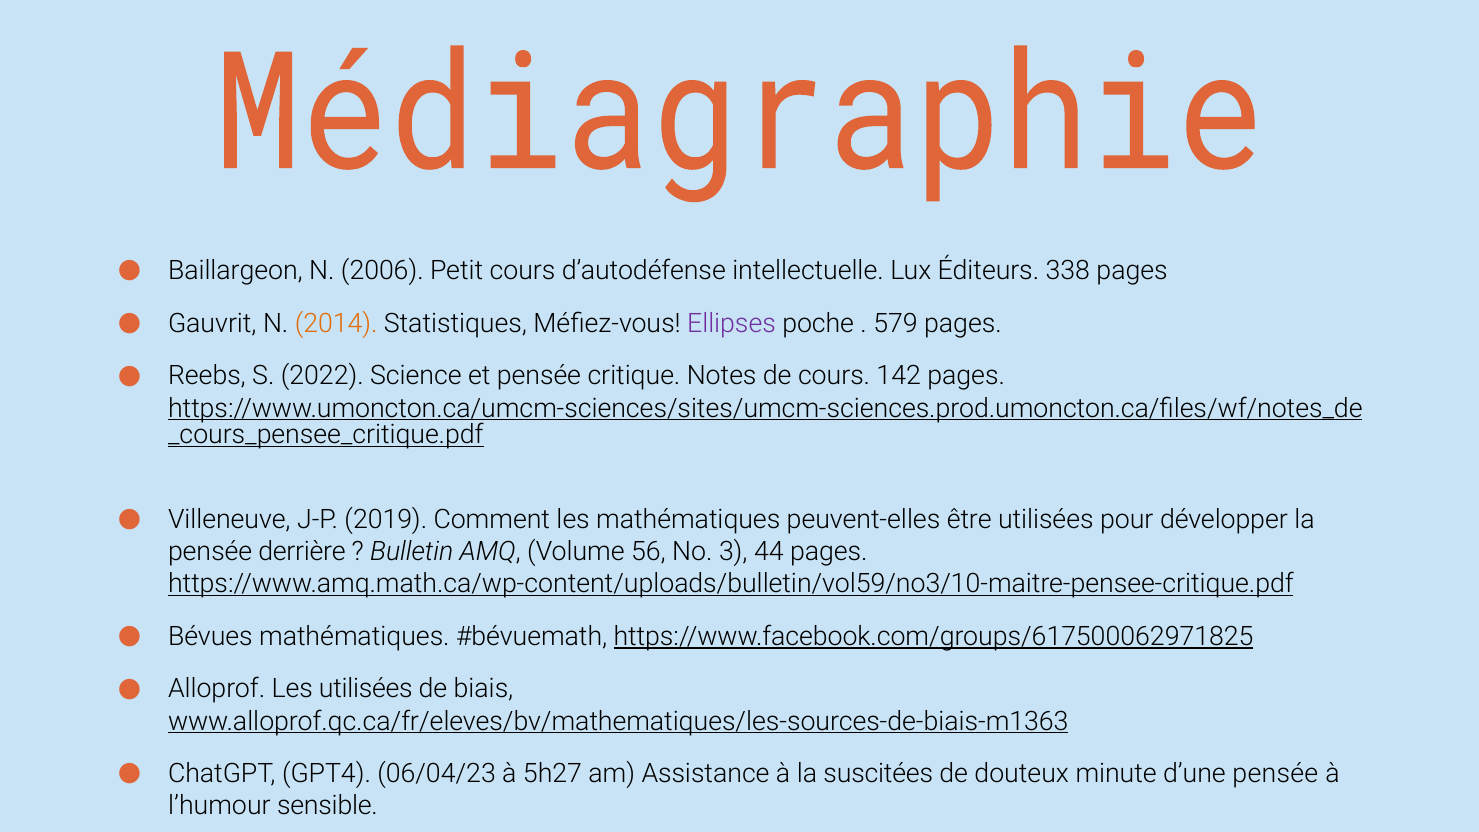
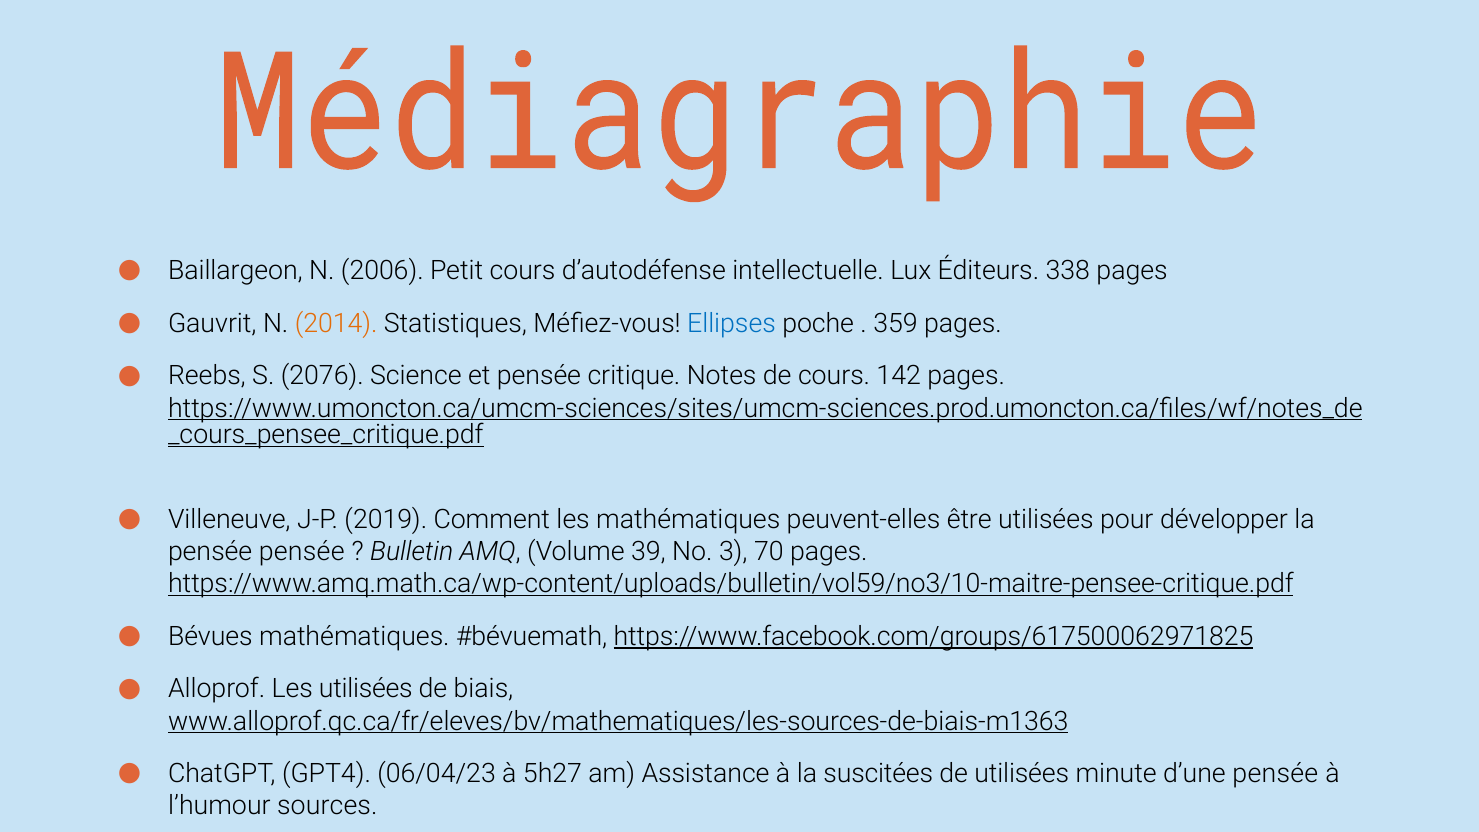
Ellipses colour: purple -> blue
579: 579 -> 359
2022: 2022 -> 2076
pensée derrière: derrière -> pensée
56: 56 -> 39
44: 44 -> 70
de douteux: douteux -> utilisées
sensible: sensible -> sources
